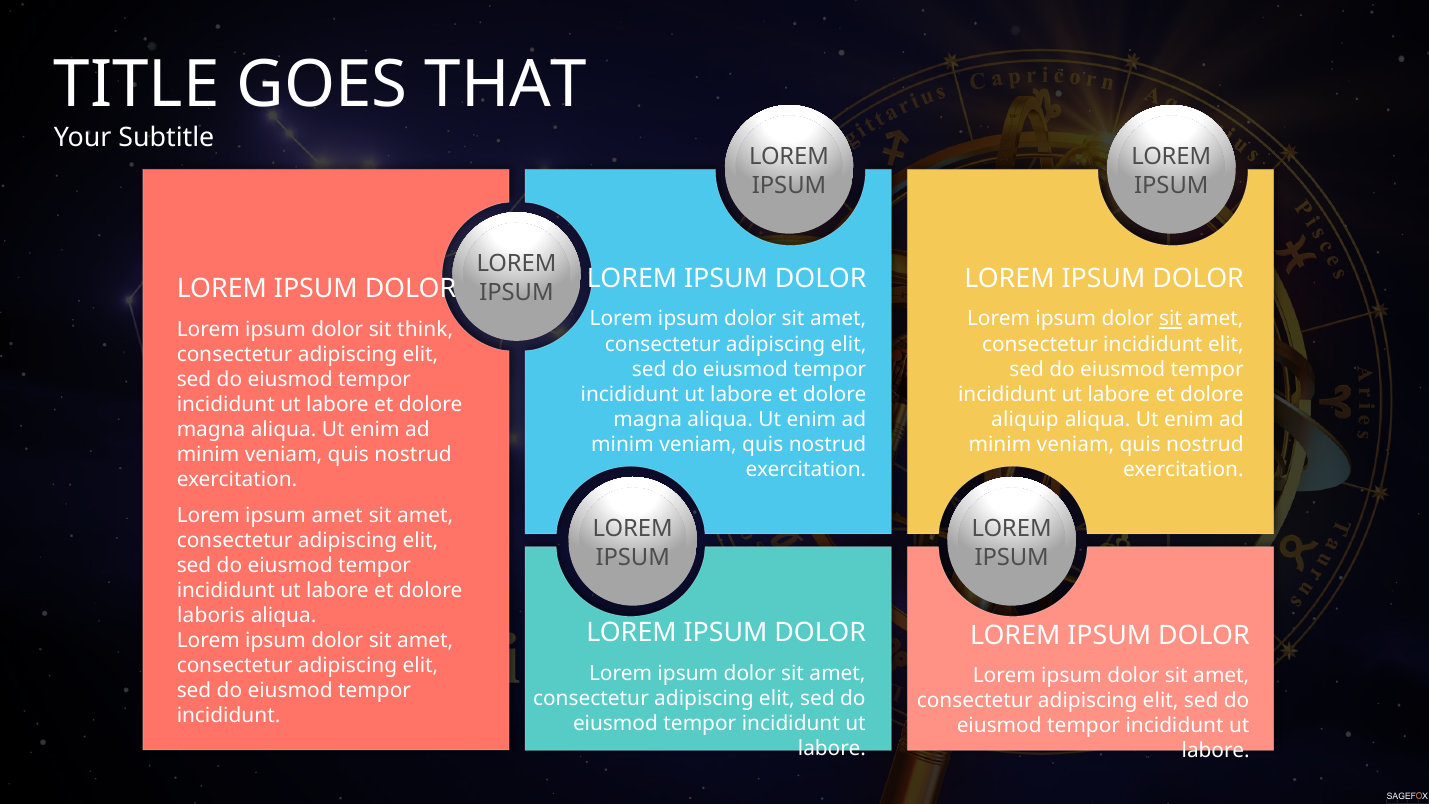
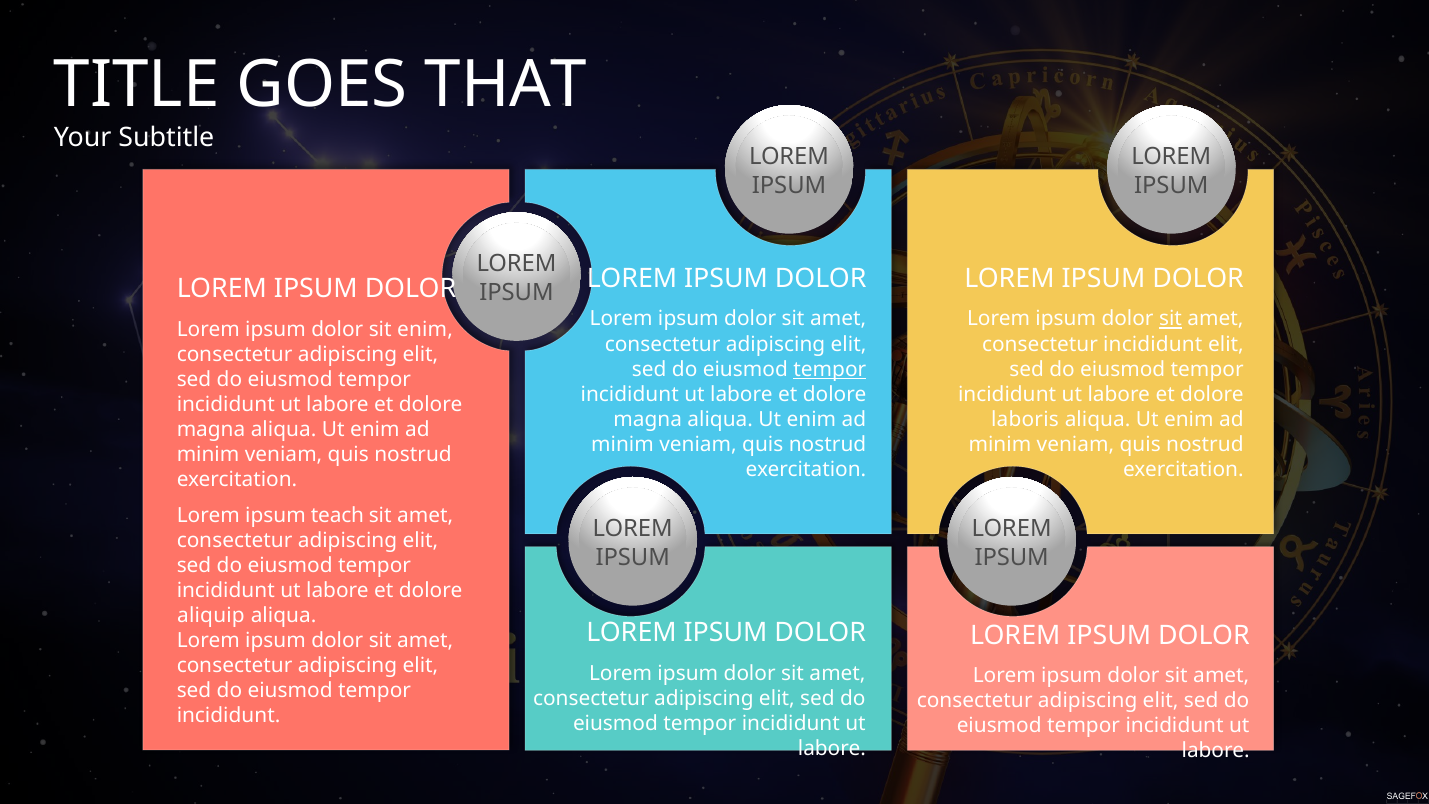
sit think: think -> enim
tempor at (830, 369) underline: none -> present
aliquip: aliquip -> laboris
ipsum amet: amet -> teach
laboris: laboris -> aliquip
